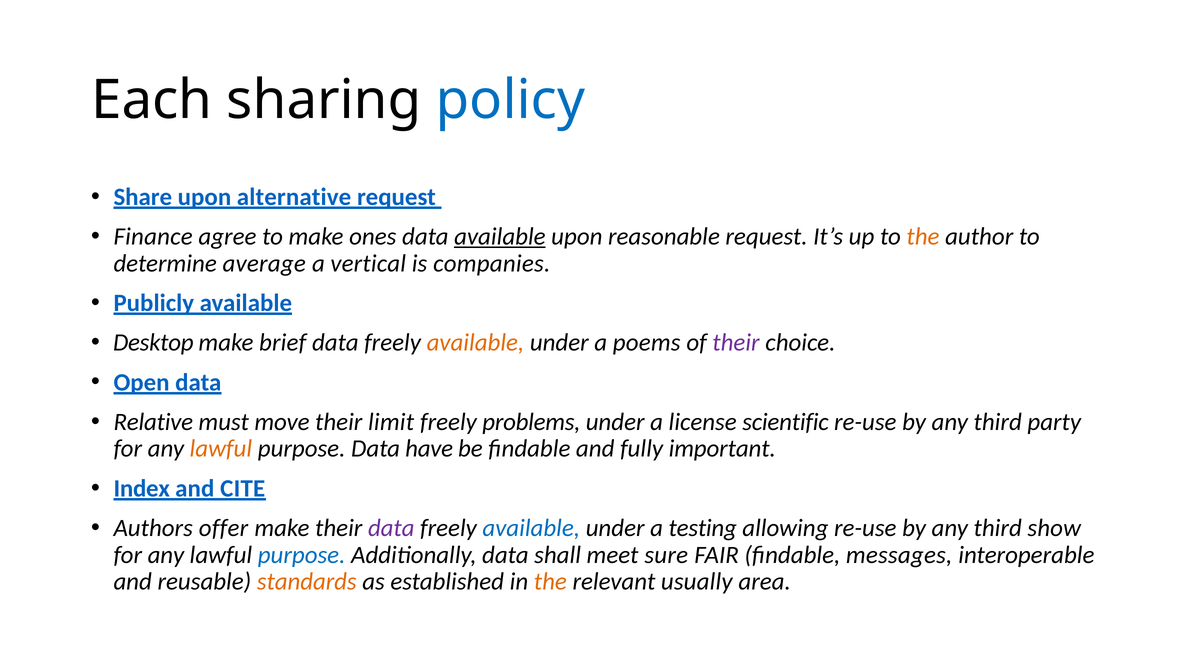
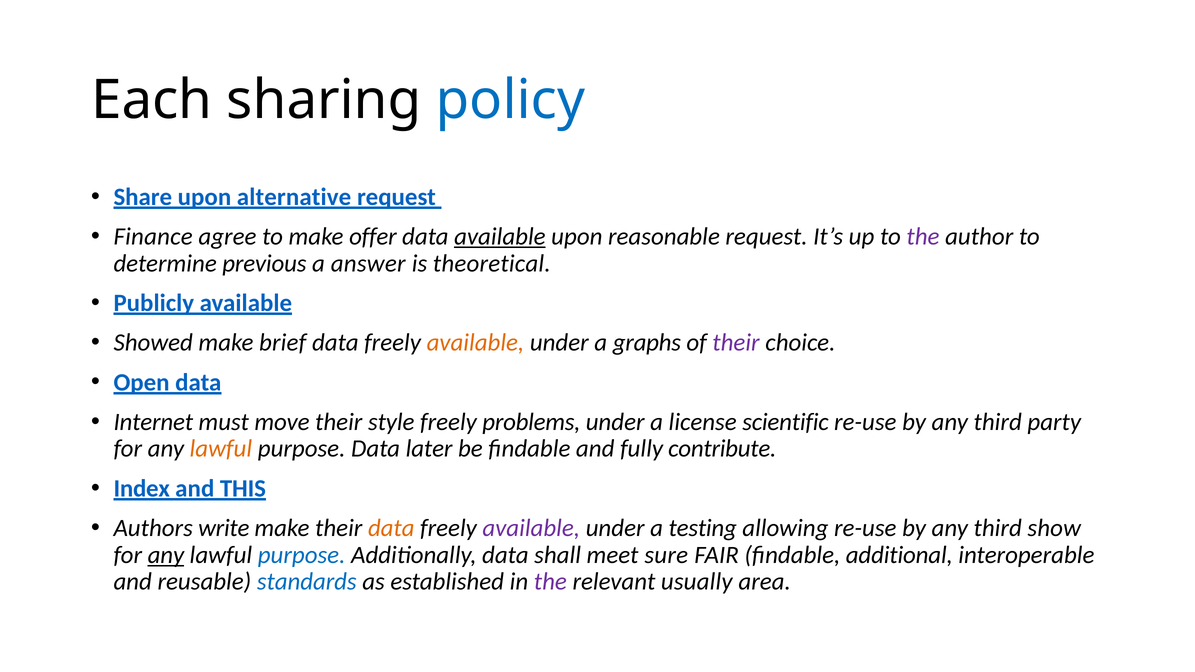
ones: ones -> offer
the at (923, 237) colour: orange -> purple
average: average -> previous
vertical: vertical -> answer
companies: companies -> theoretical
Desktop: Desktop -> Showed
poems: poems -> graphs
Relative: Relative -> Internet
limit: limit -> style
have: have -> later
important: important -> contribute
CITE: CITE -> THIS
offer: offer -> write
data at (391, 528) colour: purple -> orange
available at (531, 528) colour: blue -> purple
any at (166, 555) underline: none -> present
messages: messages -> additional
standards colour: orange -> blue
the at (550, 582) colour: orange -> purple
